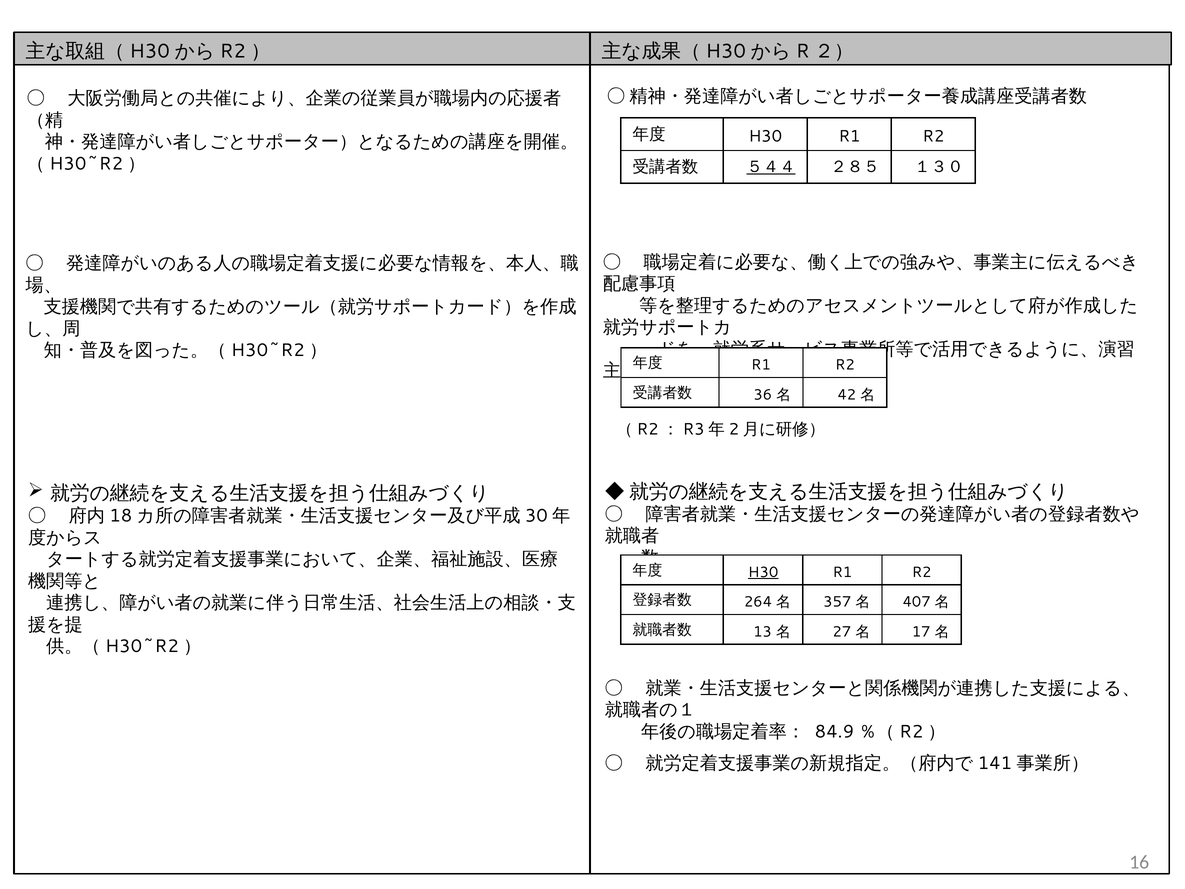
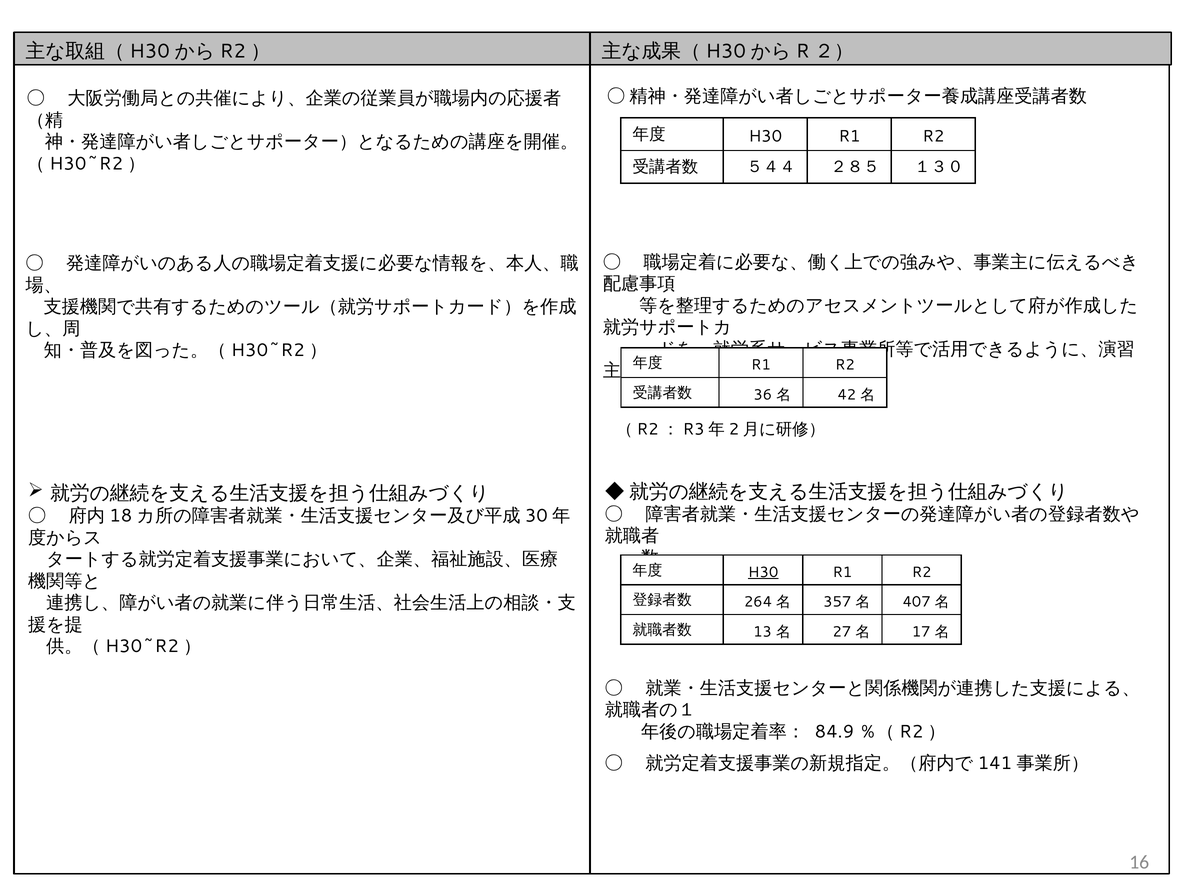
５４４ underline: present -> none
